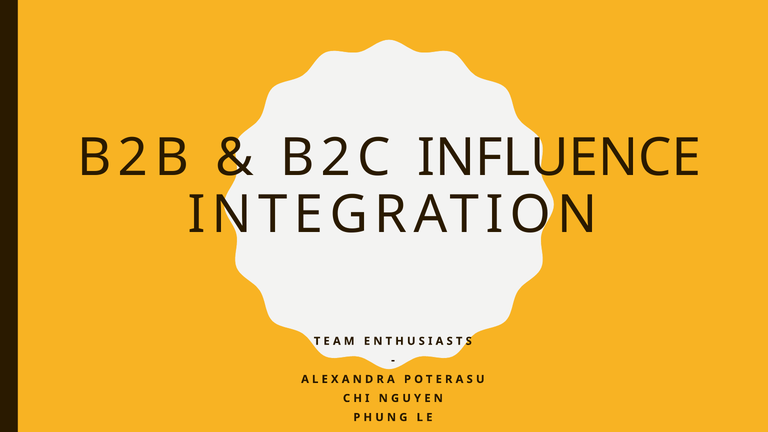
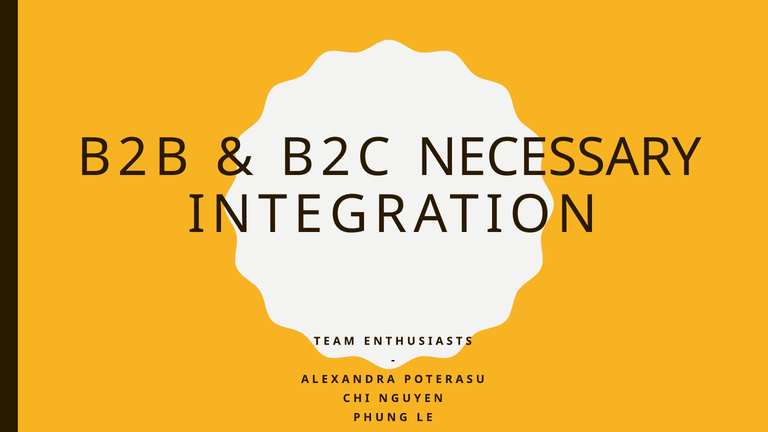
INFLUENCE: INFLUENCE -> NECESSARY
